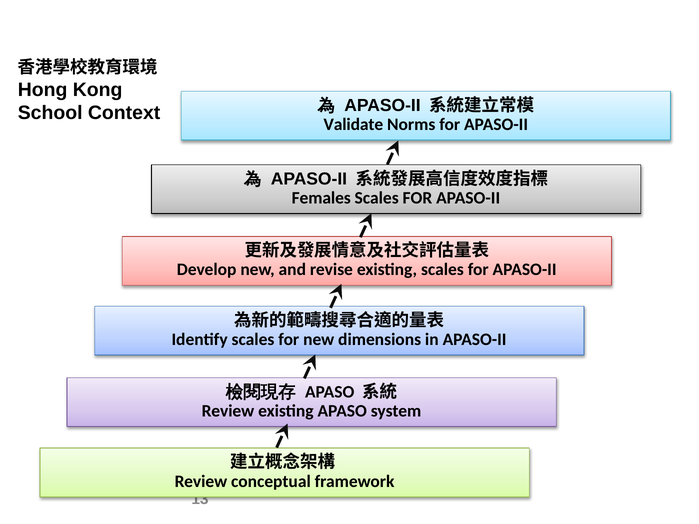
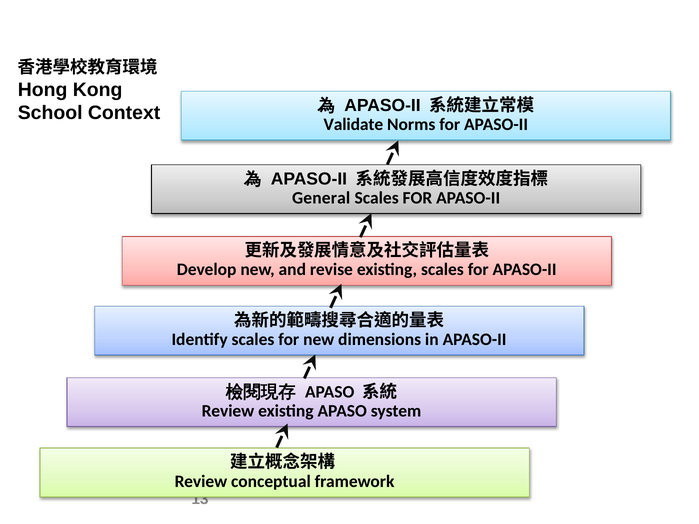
Females: Females -> General
